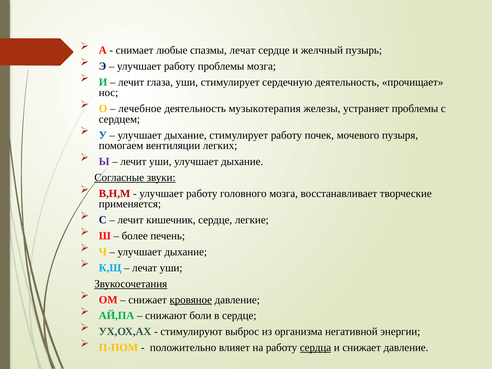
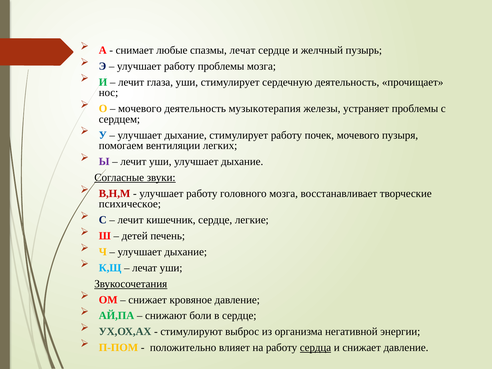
лечебное at (140, 109): лечебное -> мочевого
применяется: применяется -> психическое
более: более -> детей
кровяное underline: present -> none
